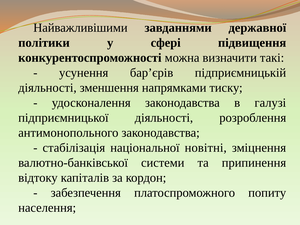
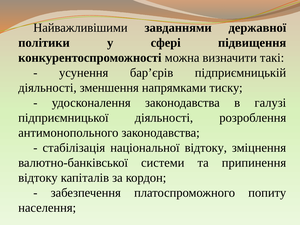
національної новітні: новітні -> відтоку
